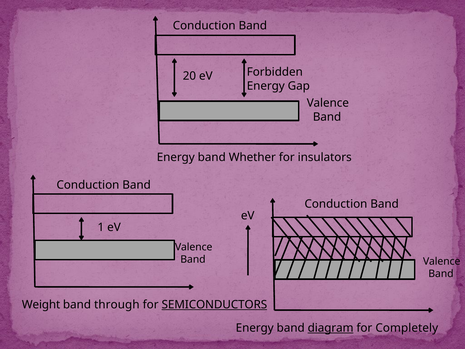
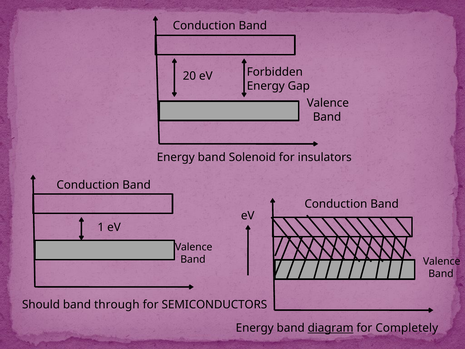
Whether: Whether -> Solenoid
Weight: Weight -> Should
SEMICONDUCTORS underline: present -> none
